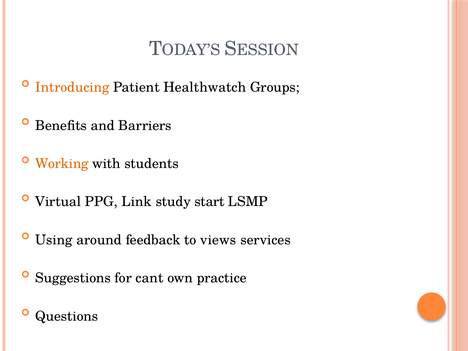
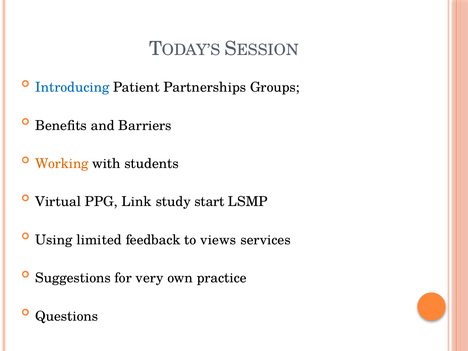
Introducing colour: orange -> blue
Healthwatch: Healthwatch -> Partnerships
around: around -> limited
cant: cant -> very
